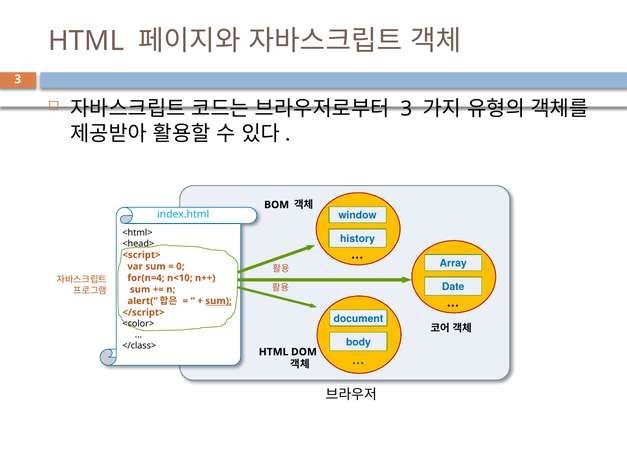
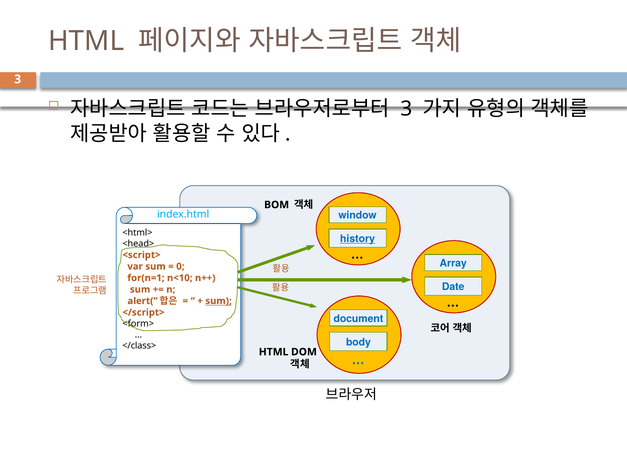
history underline: none -> present
for(n=4: for(n=4 -> for(n=1
<color>: <color> -> <form>
